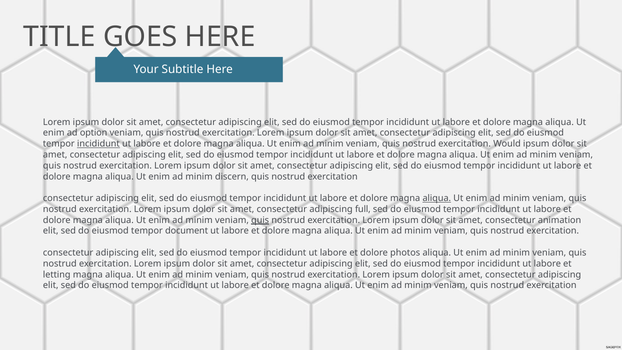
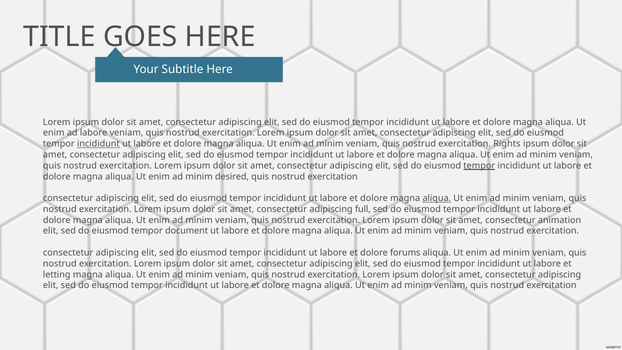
ad option: option -> labore
Would: Would -> Rights
tempor at (479, 166) underline: none -> present
discern: discern -> desired
quis at (260, 220) underline: present -> none
photos: photos -> forums
